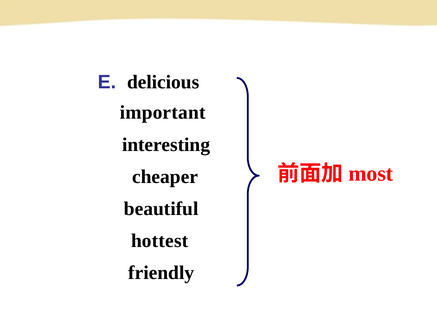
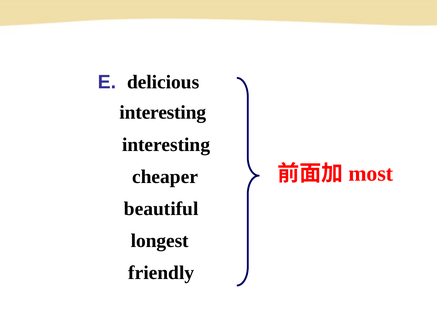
important at (163, 112): important -> interesting
hottest: hottest -> longest
